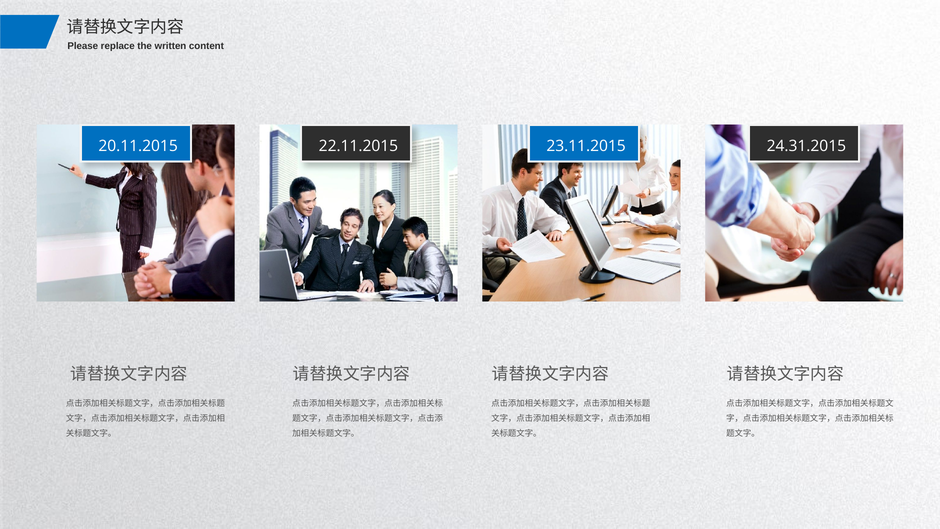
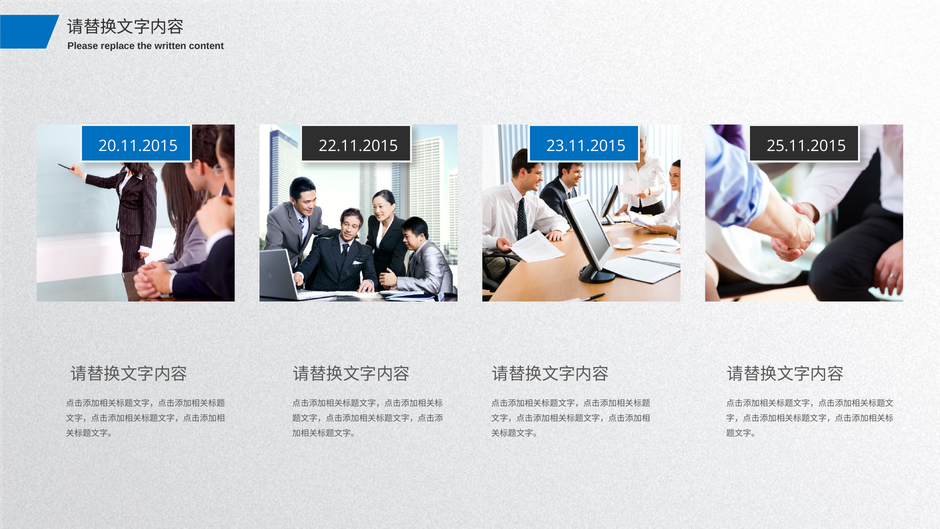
24.31.2015: 24.31.2015 -> 25.11.2015
